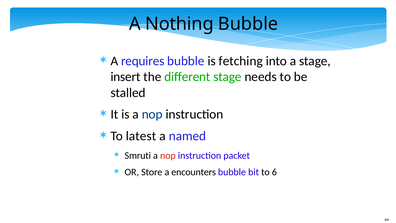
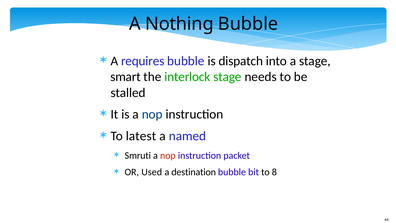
fetching: fetching -> dispatch
insert: insert -> smart
different: different -> interlock
Store: Store -> Used
encounters: encounters -> destination
6: 6 -> 8
